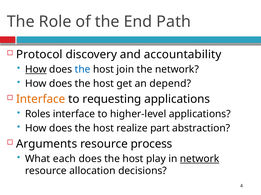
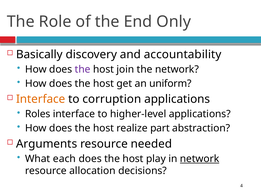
Path: Path -> Only
Protocol: Protocol -> Basically
How at (36, 70) underline: present -> none
the at (83, 70) colour: blue -> purple
depend: depend -> uniform
requesting: requesting -> corruption
process: process -> needed
